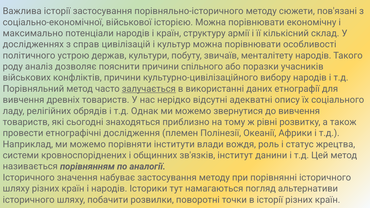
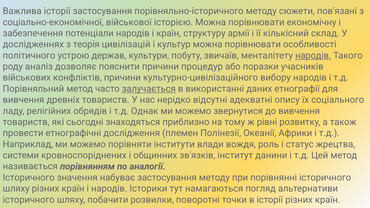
максимально: максимально -> забезпечення
справ: справ -> теорія
народів at (313, 56) underline: none -> present
спільного: спільного -> процедур
